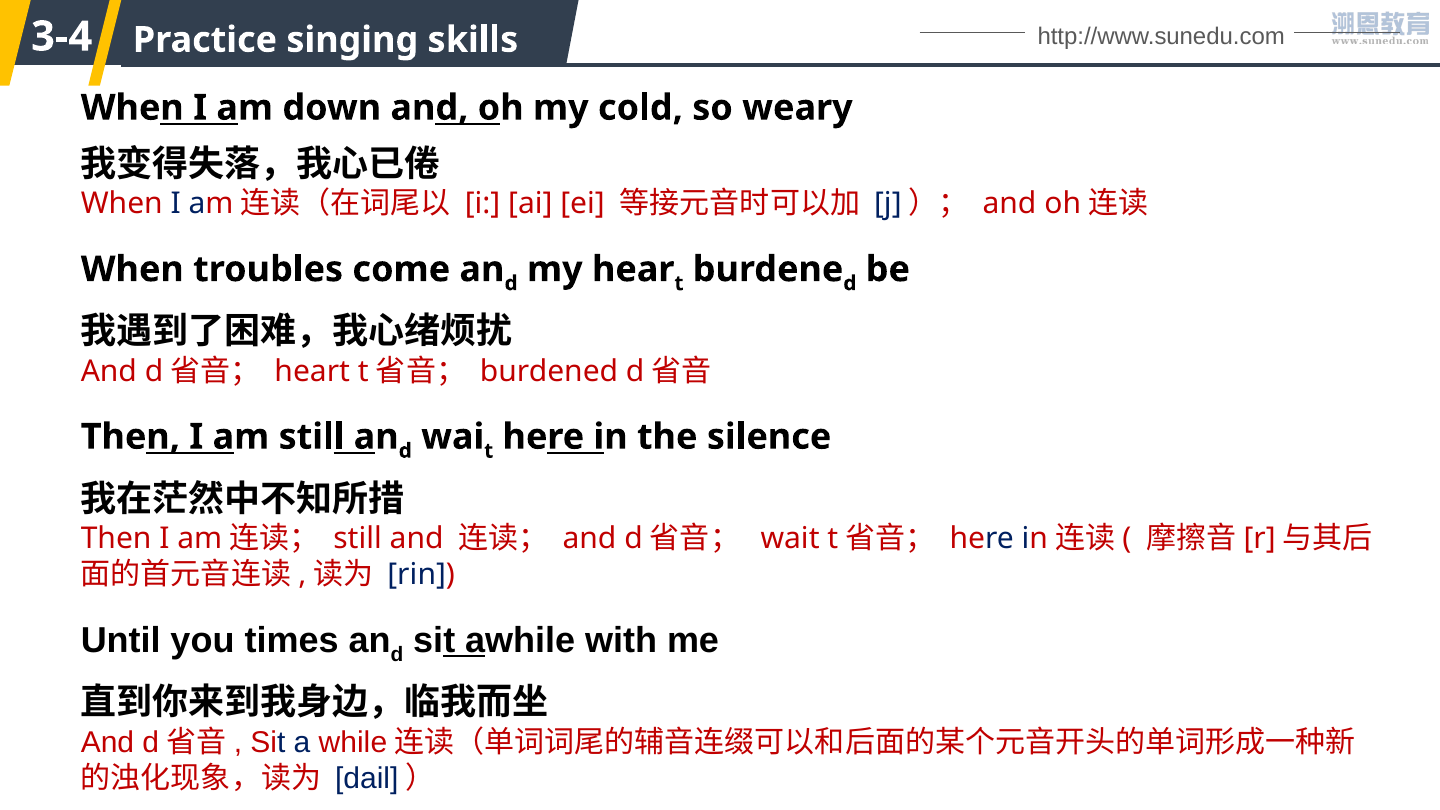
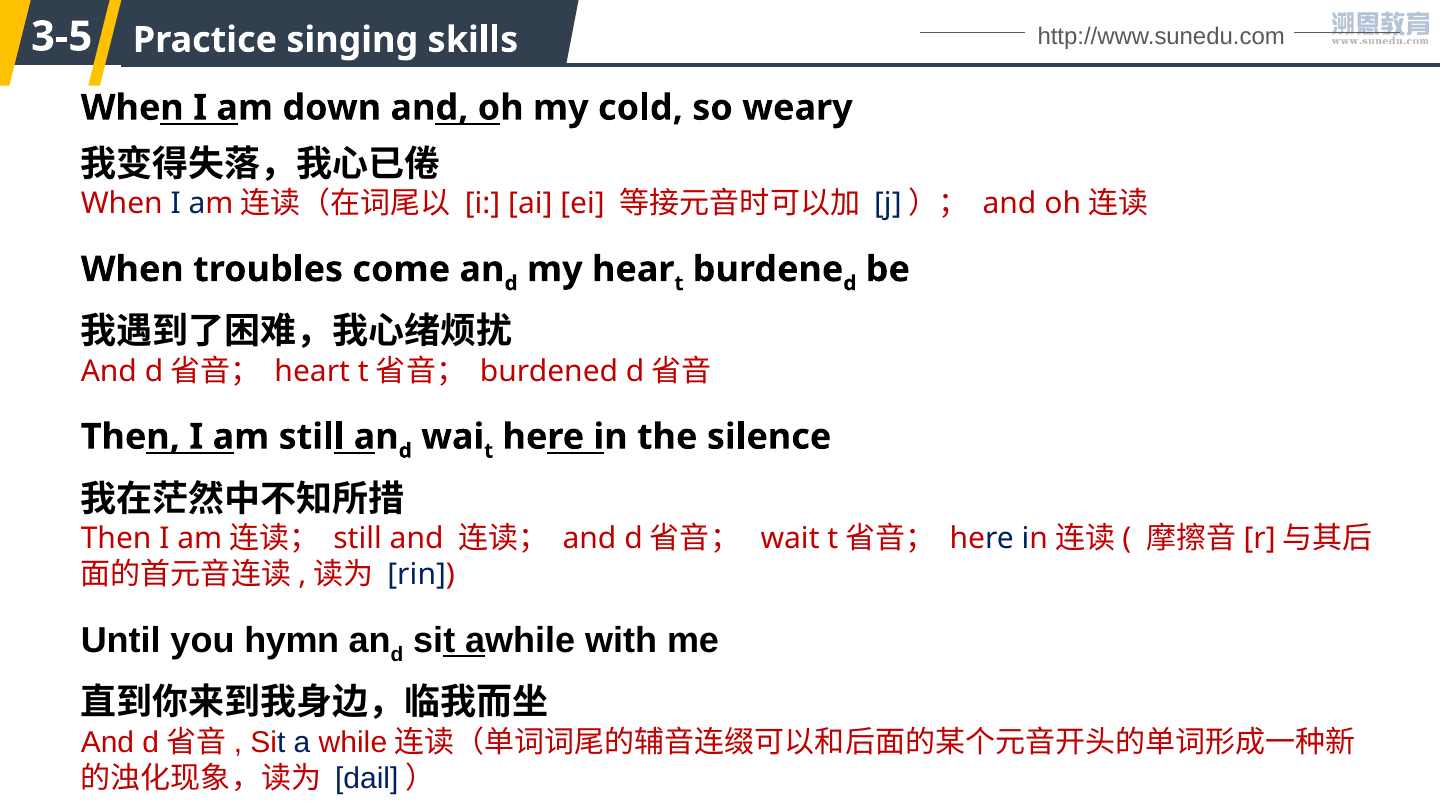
3-4: 3-4 -> 3-5
times: times -> hymn
